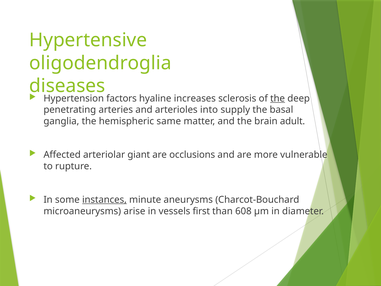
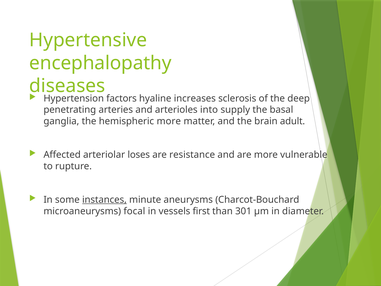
oligodendroglia: oligodendroglia -> encephalopathy
the at (278, 98) underline: present -> none
hemispheric same: same -> more
giant: giant -> loses
occlusions: occlusions -> resistance
arise: arise -> focal
608: 608 -> 301
